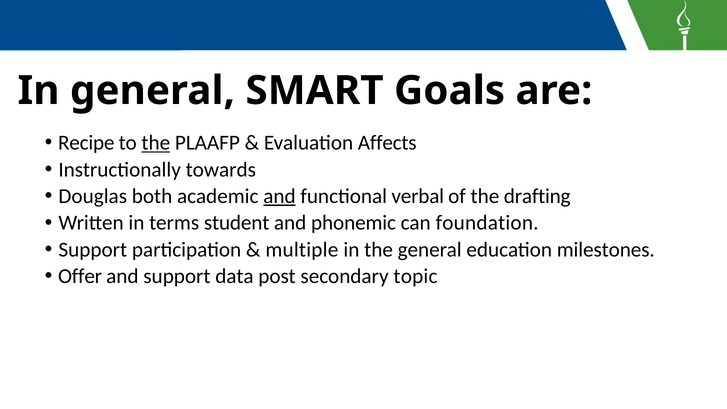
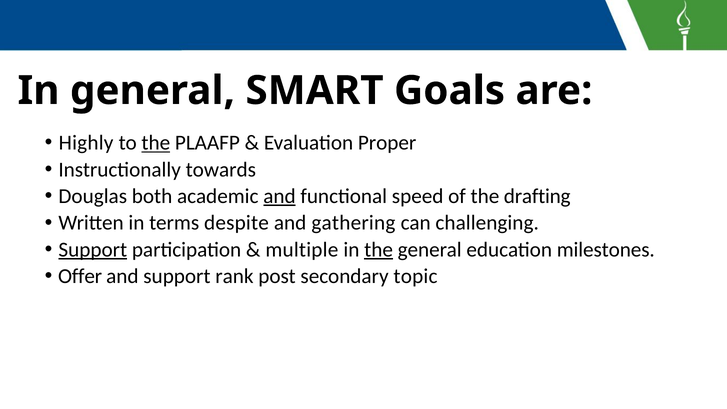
Recipe: Recipe -> Highly
Affects: Affects -> Proper
verbal: verbal -> speed
student: student -> despite
phonemic: phonemic -> gathering
foundation: foundation -> challenging
Support at (93, 250) underline: none -> present
the at (379, 250) underline: none -> present
data: data -> rank
